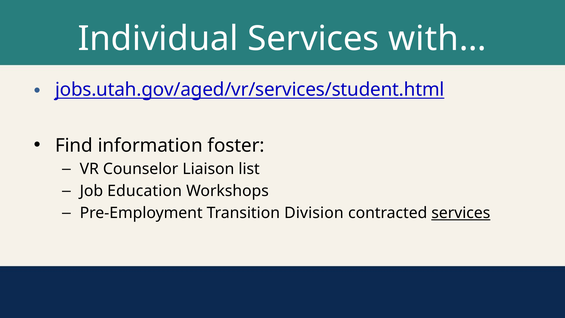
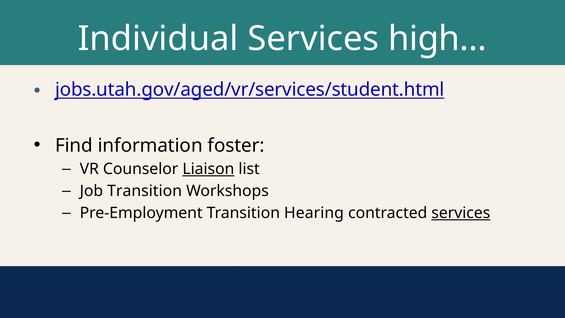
with…: with… -> high…
Liaison underline: none -> present
Job Education: Education -> Transition
Division: Division -> Hearing
